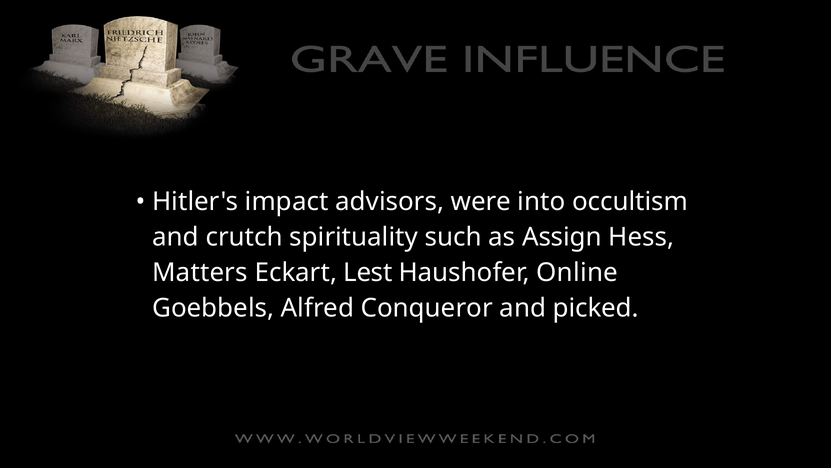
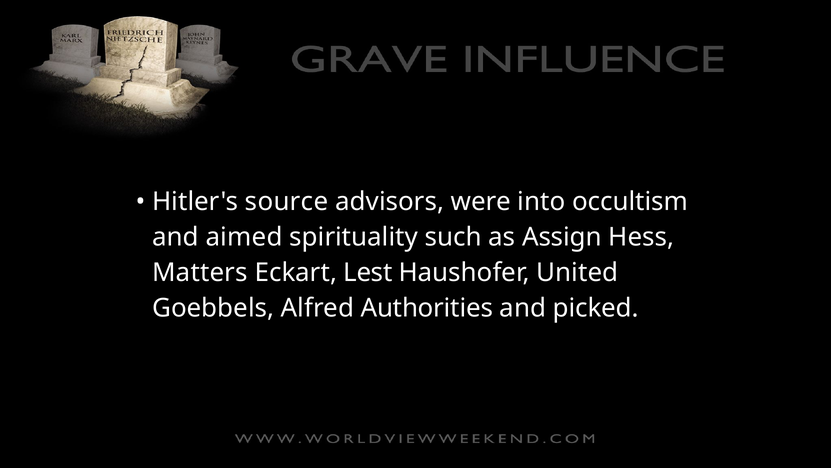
impact: impact -> source
crutch: crutch -> aimed
Online: Online -> United
Conqueror: Conqueror -> Authorities
